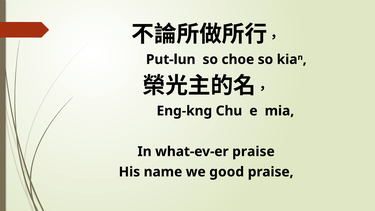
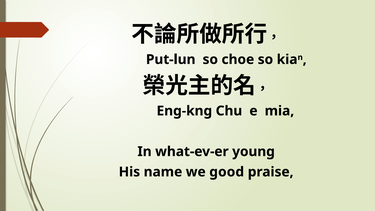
what-ev-er praise: praise -> young
